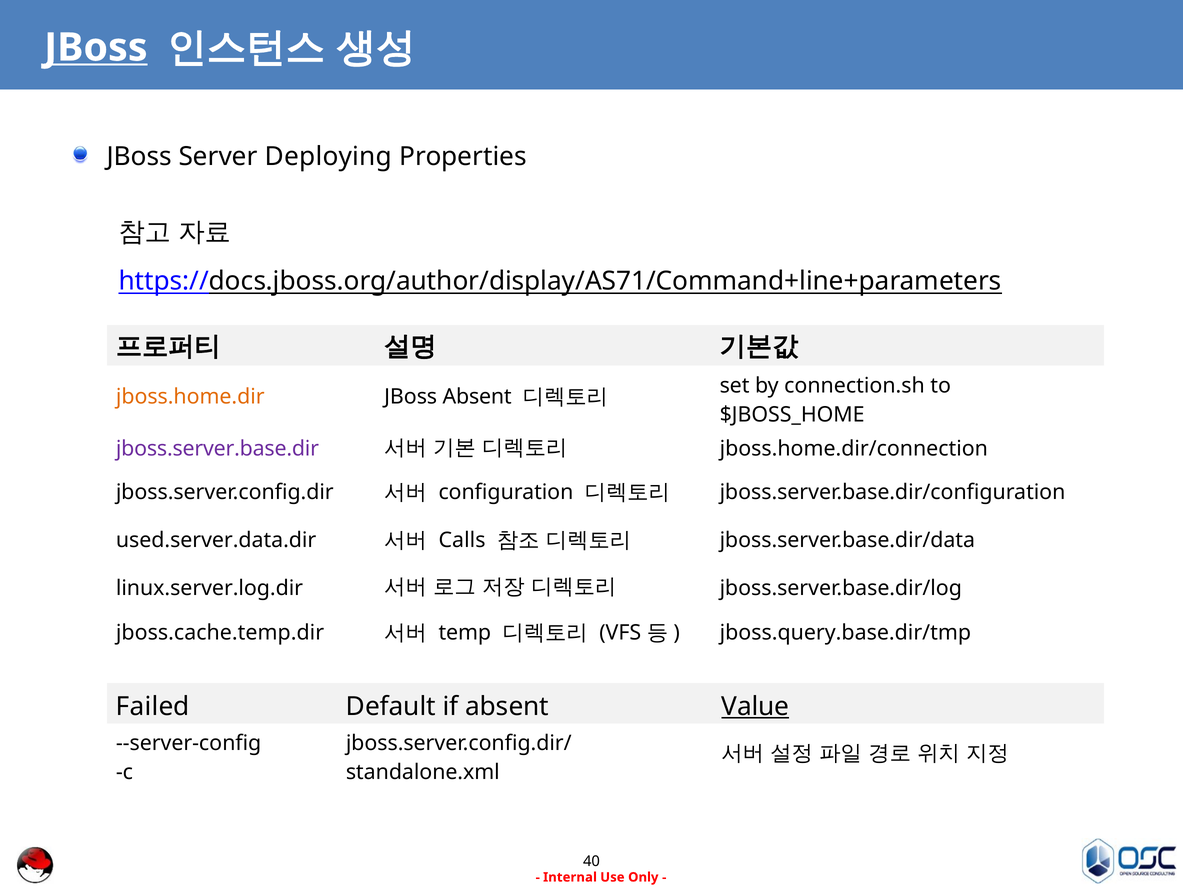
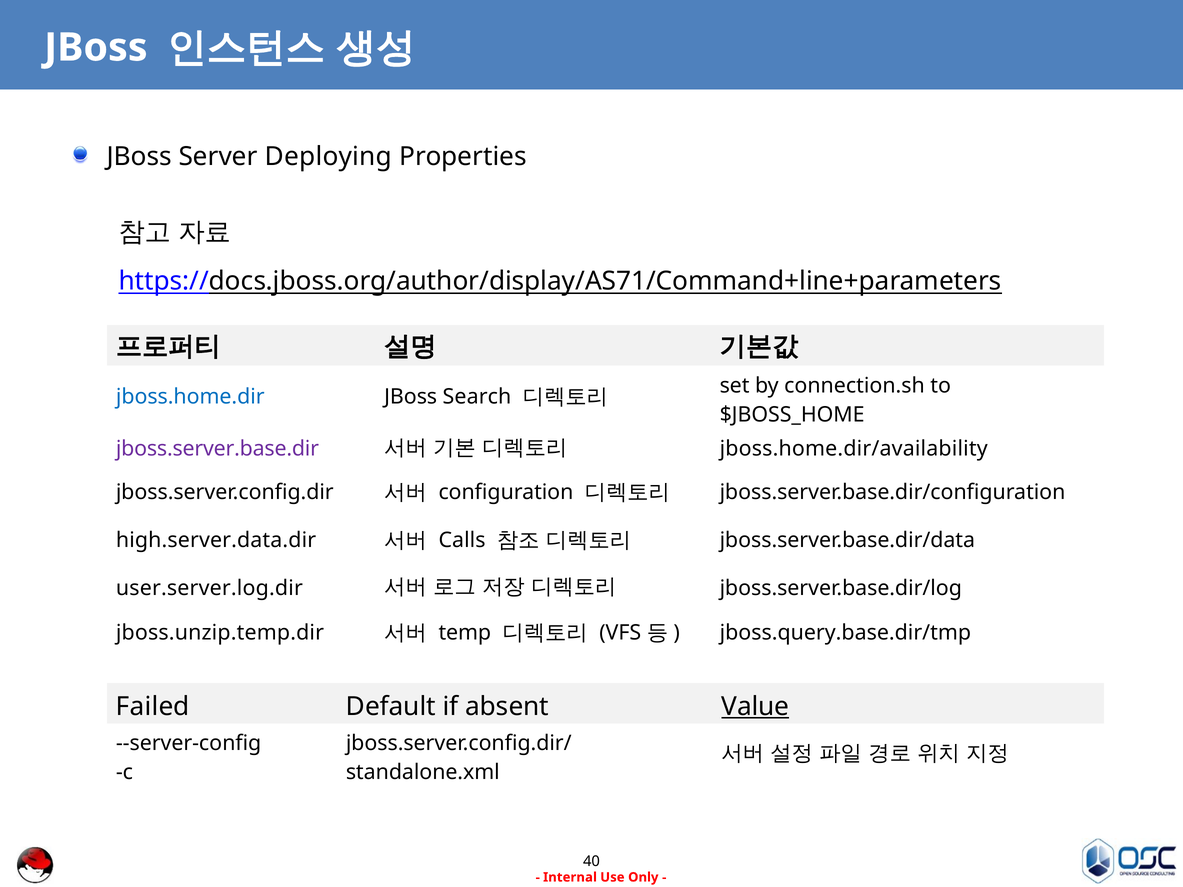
JBoss at (96, 48) underline: present -> none
jboss.home.dir colour: orange -> blue
JBoss Absent: Absent -> Search
jboss.home.dir/connection: jboss.home.dir/connection -> jboss.home.dir/availability
used.server.data.dir: used.server.data.dir -> high.server.data.dir
linux.server.log.dir: linux.server.log.dir -> user.server.log.dir
jboss.cache.temp.dir: jboss.cache.temp.dir -> jboss.unzip.temp.dir
